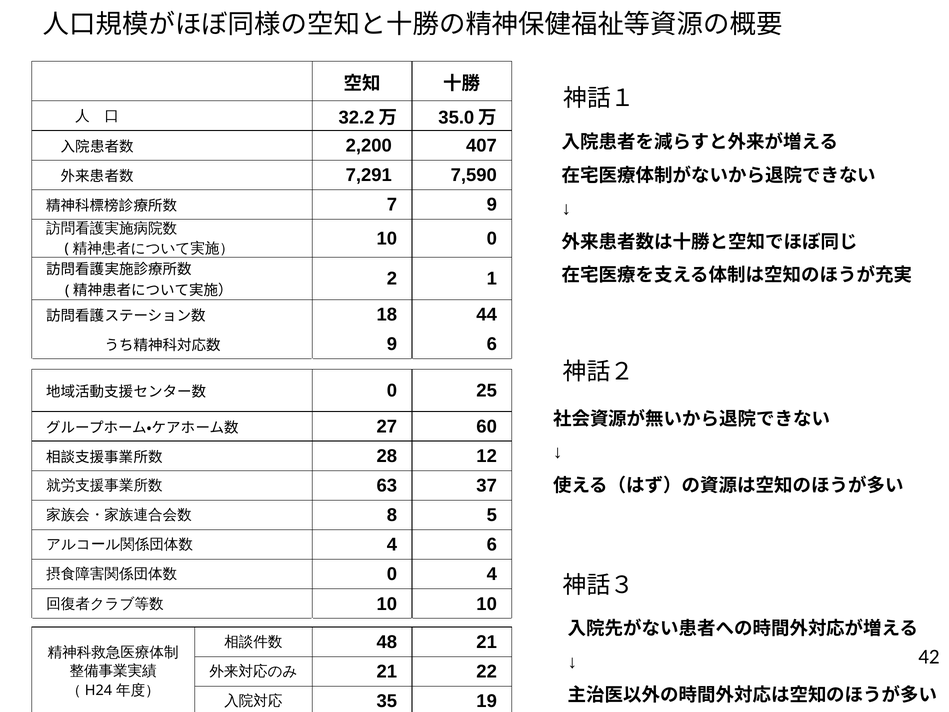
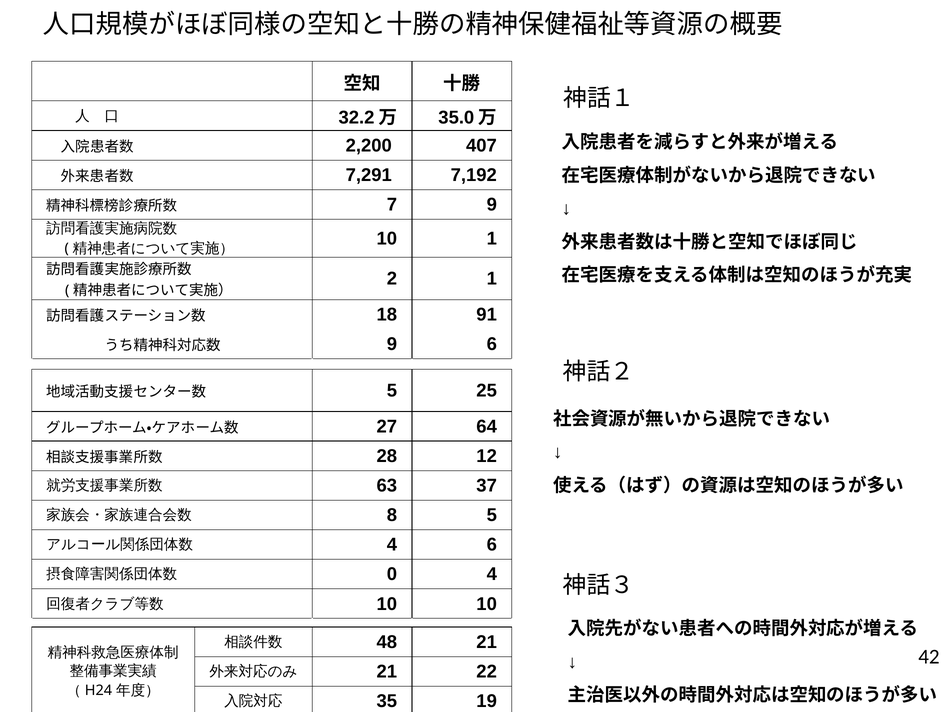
7,590: 7,590 -> 7,192
10 0: 0 -> 1
44: 44 -> 91
0 at (392, 391): 0 -> 5
60: 60 -> 64
